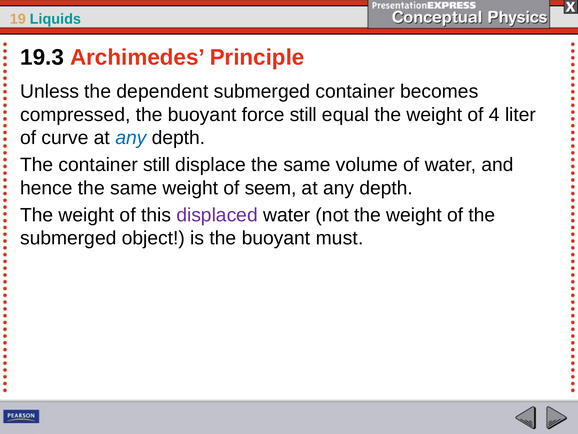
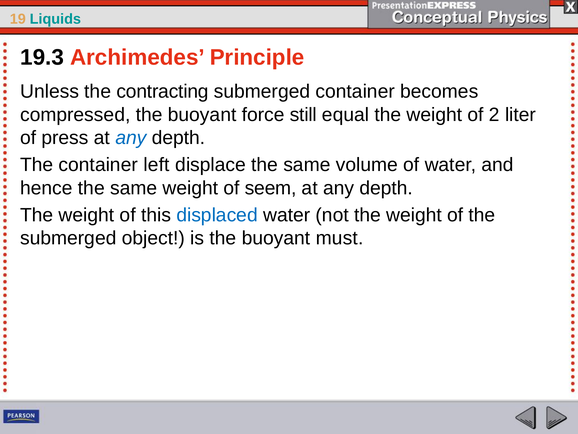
dependent: dependent -> contracting
4: 4 -> 2
curve: curve -> press
container still: still -> left
displaced colour: purple -> blue
